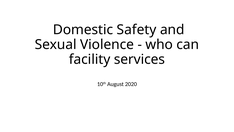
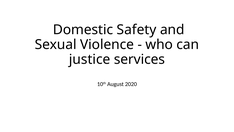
facility: facility -> justice
